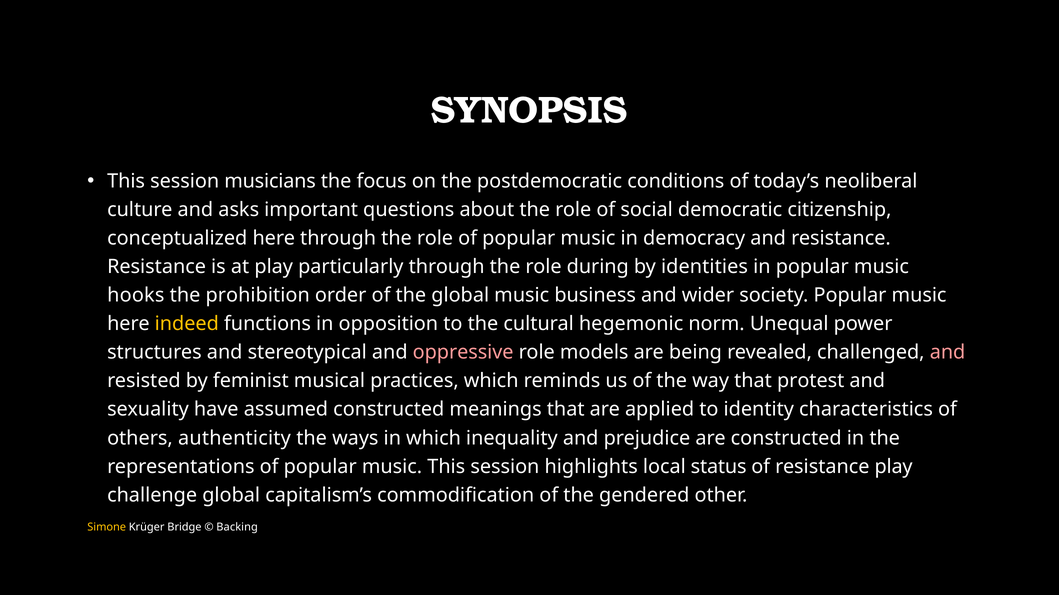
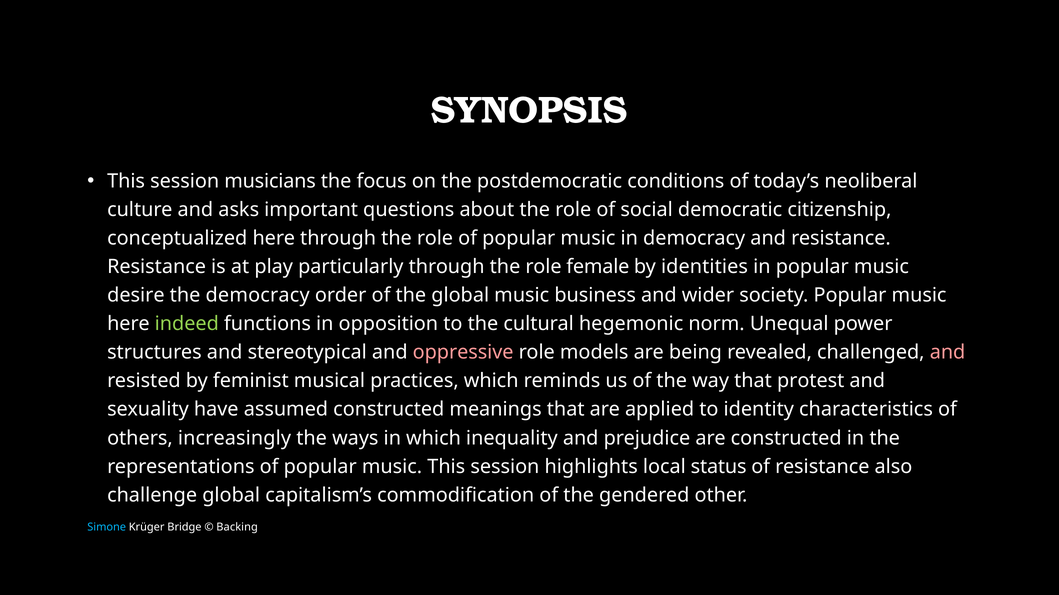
during: during -> female
hooks: hooks -> desire
the prohibition: prohibition -> democracy
indeed colour: yellow -> light green
authenticity: authenticity -> increasingly
resistance play: play -> also
Simone colour: yellow -> light blue
